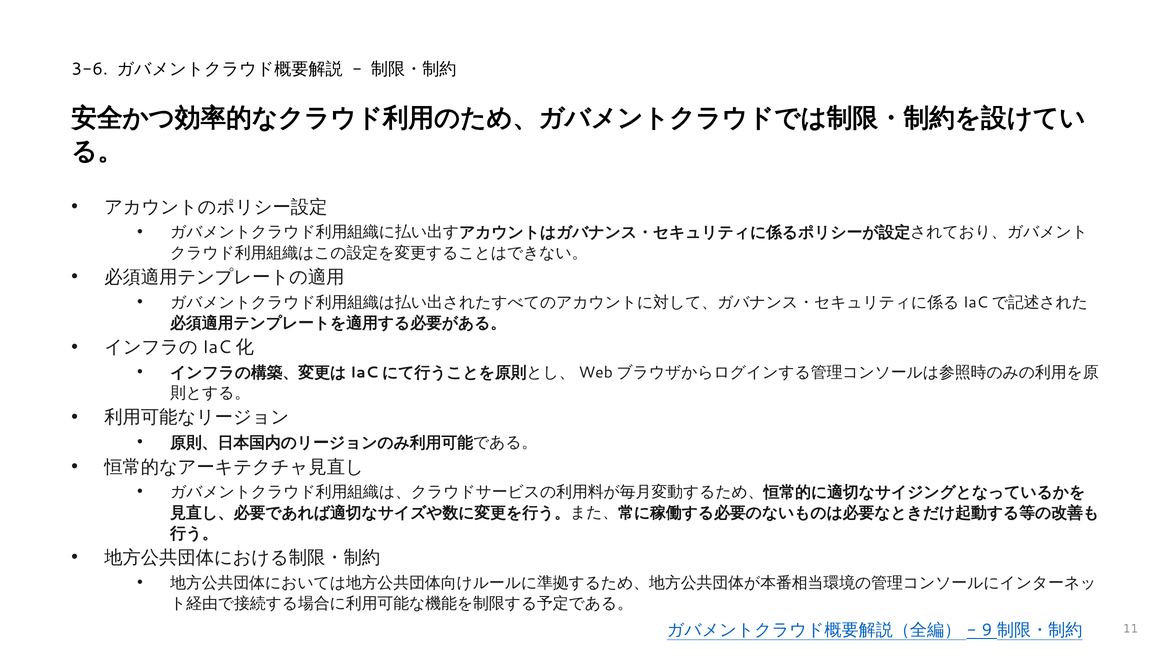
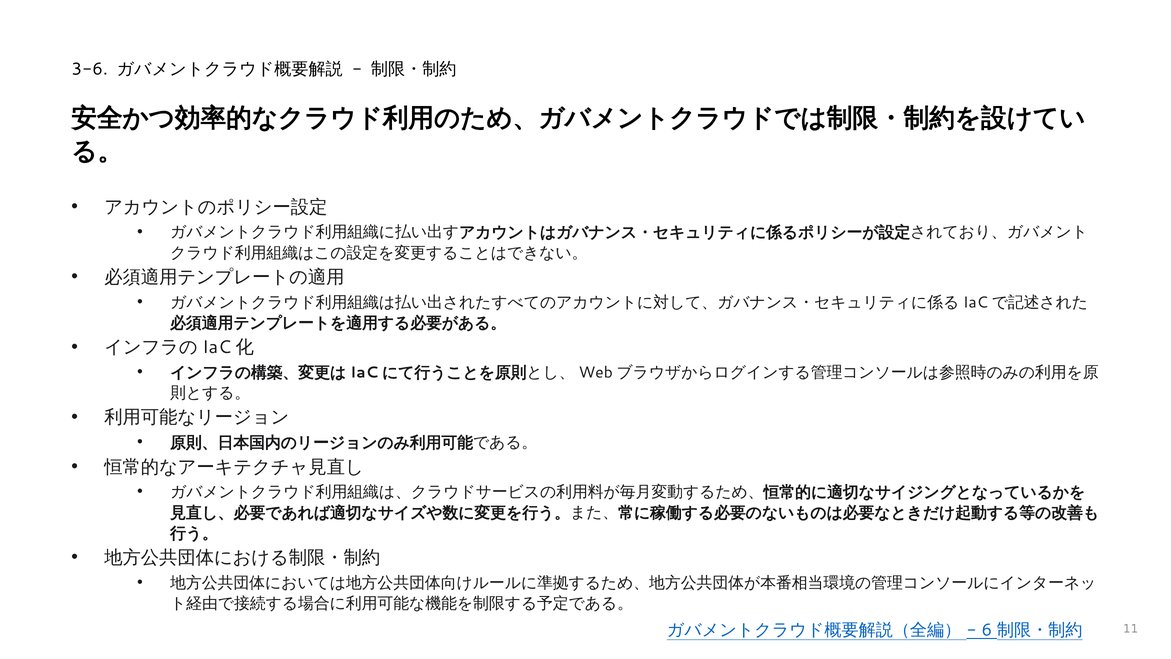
9: 9 -> 6
